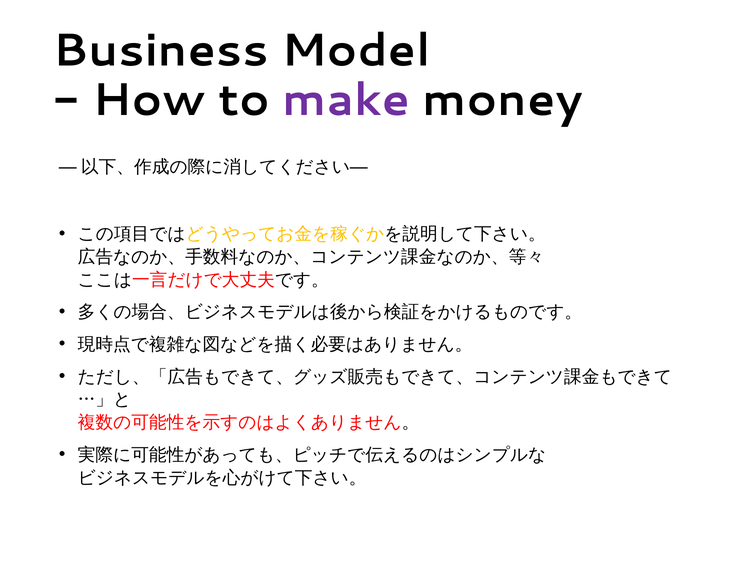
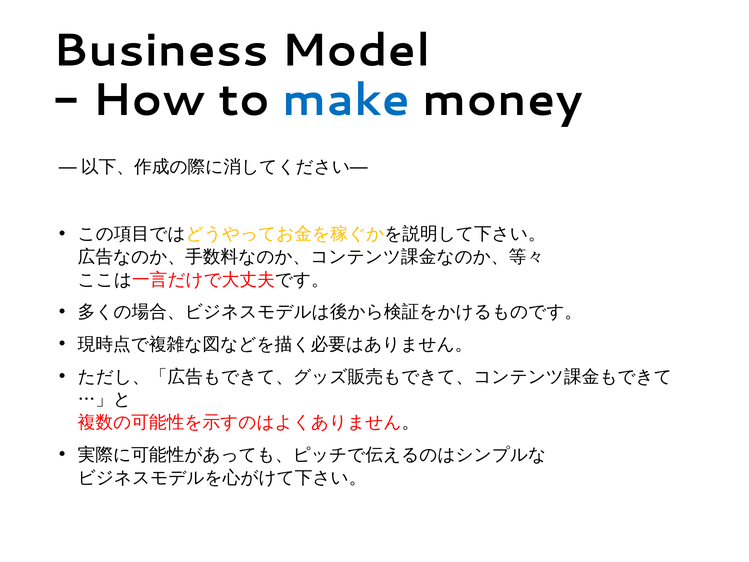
make colour: purple -> blue
